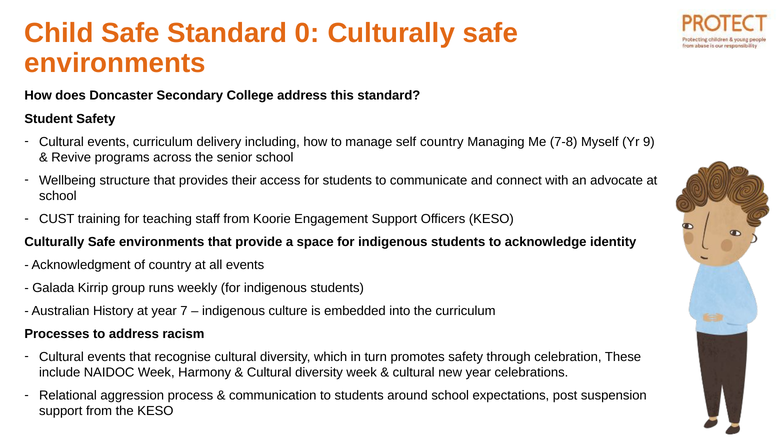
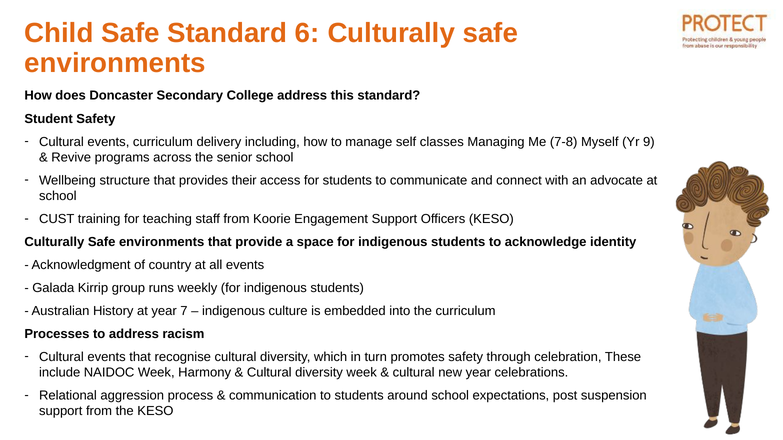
0: 0 -> 6
self country: country -> classes
